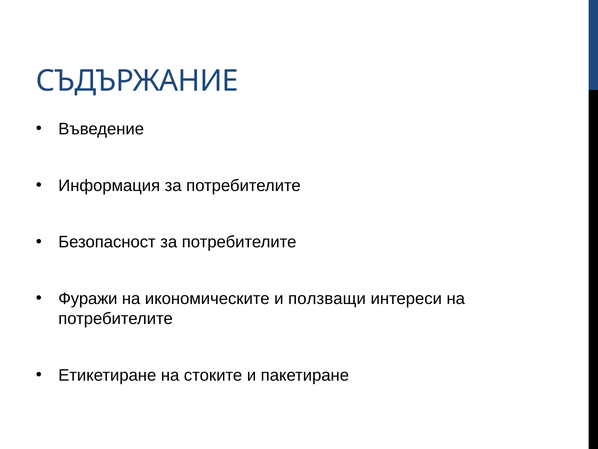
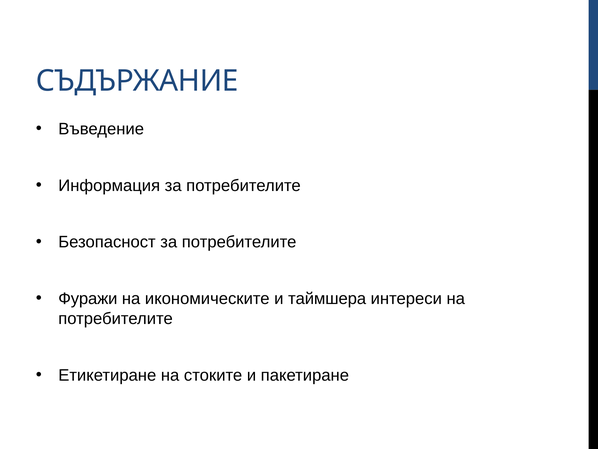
ползващи: ползващи -> таймшера
